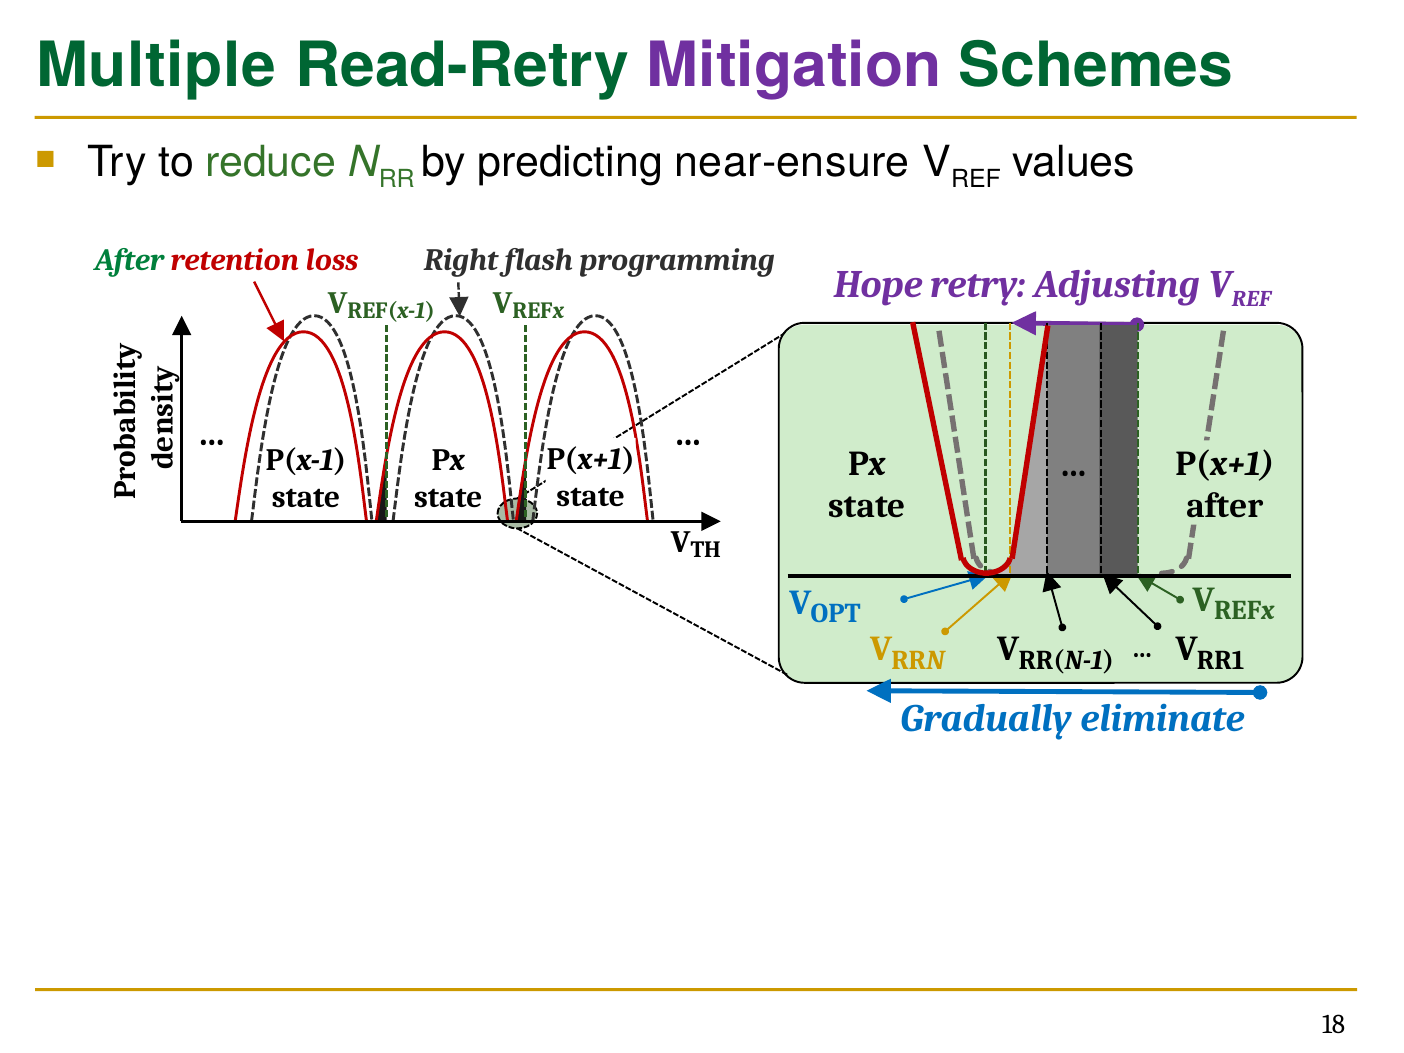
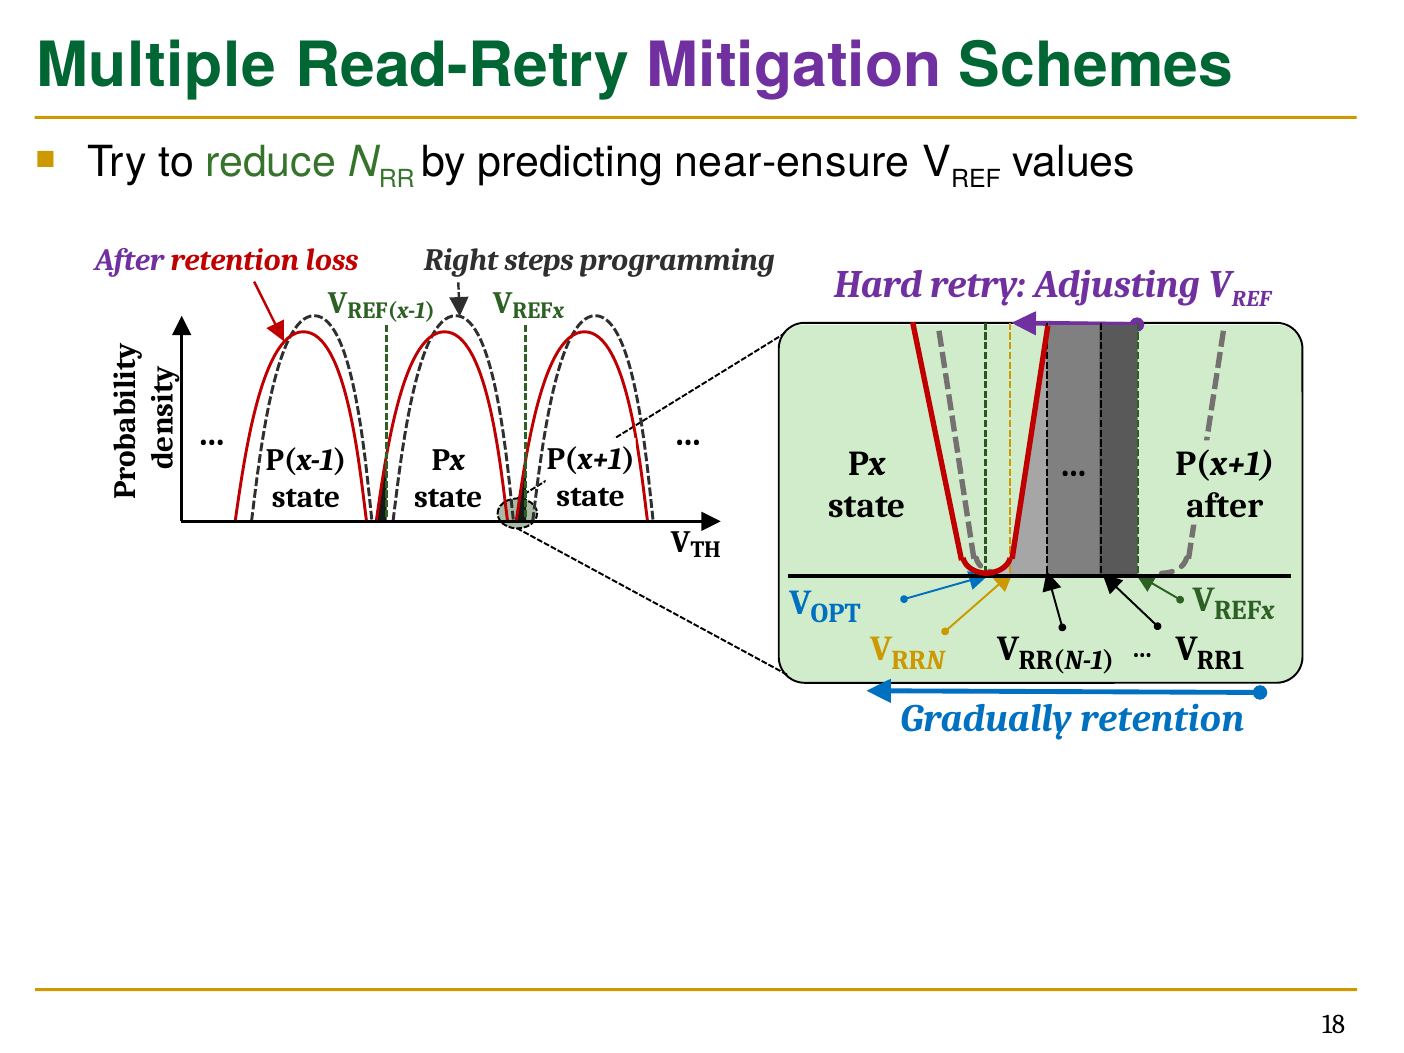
flash: flash -> steps
After at (129, 260) colour: green -> purple
Hope: Hope -> Hard
Gradually eliminate: eliminate -> retention
